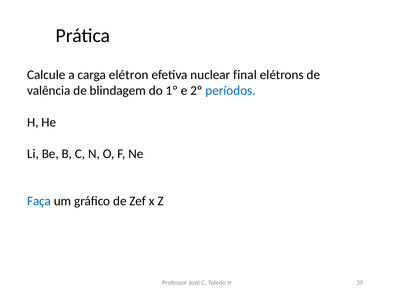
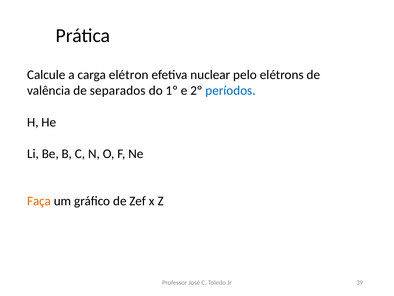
final: final -> pelo
blindagem: blindagem -> separados
Faça colour: blue -> orange
